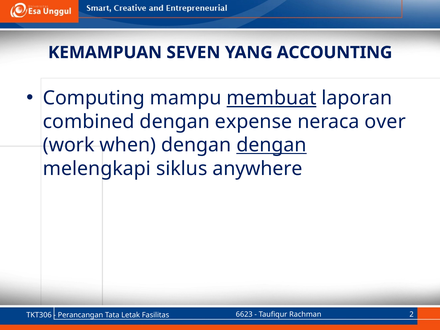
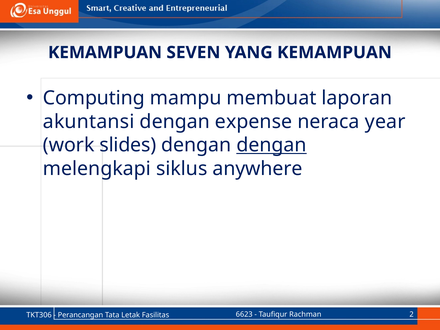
YANG ACCOUNTING: ACCOUNTING -> KEMAMPUAN
membuat underline: present -> none
combined: combined -> akuntansi
over: over -> year
when: when -> slides
